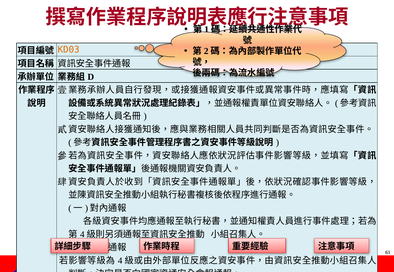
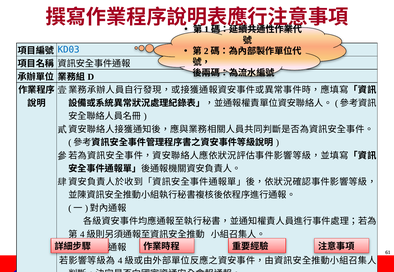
KD03 colour: orange -> blue
